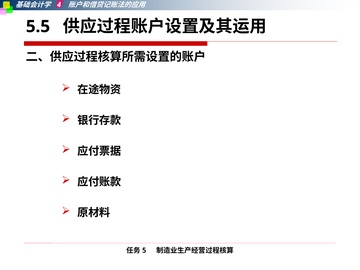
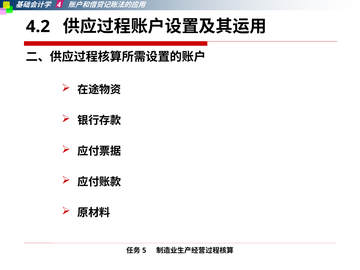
5.5: 5.5 -> 4.2
